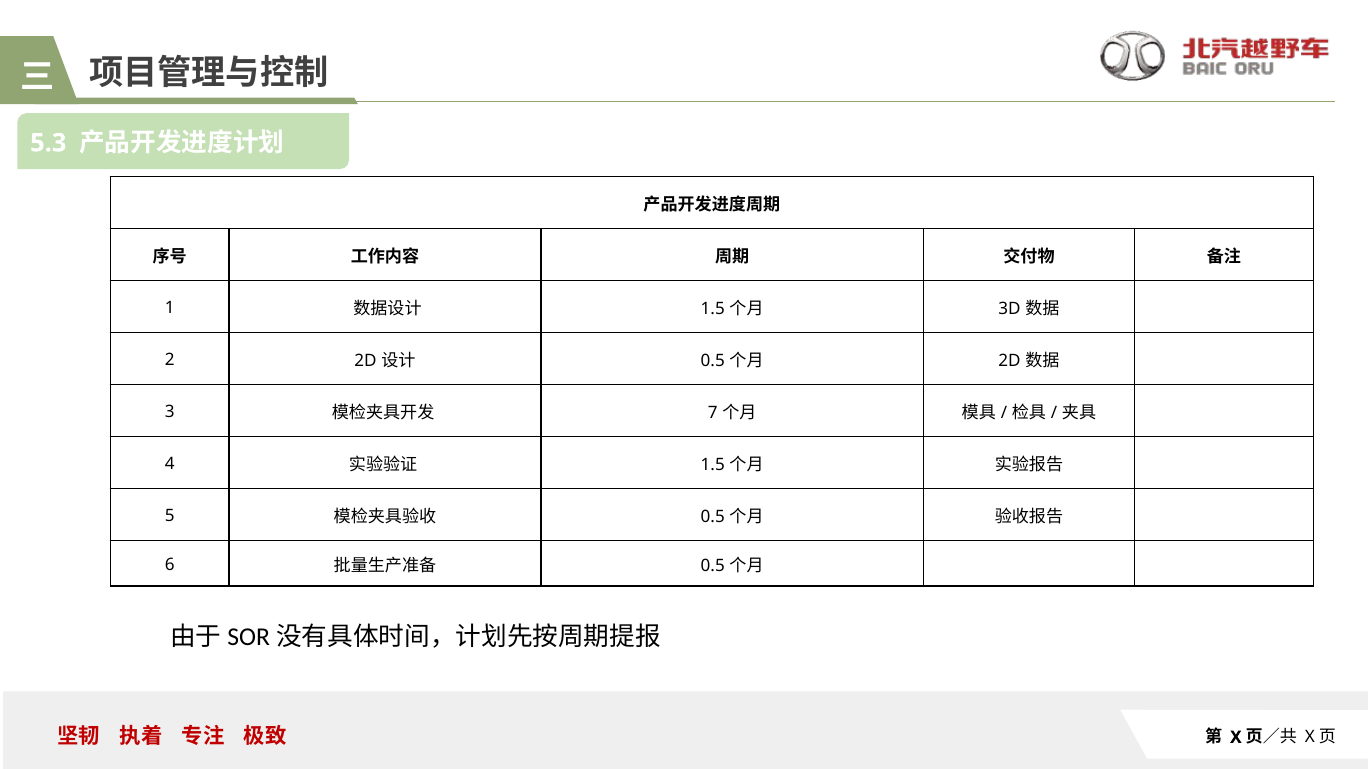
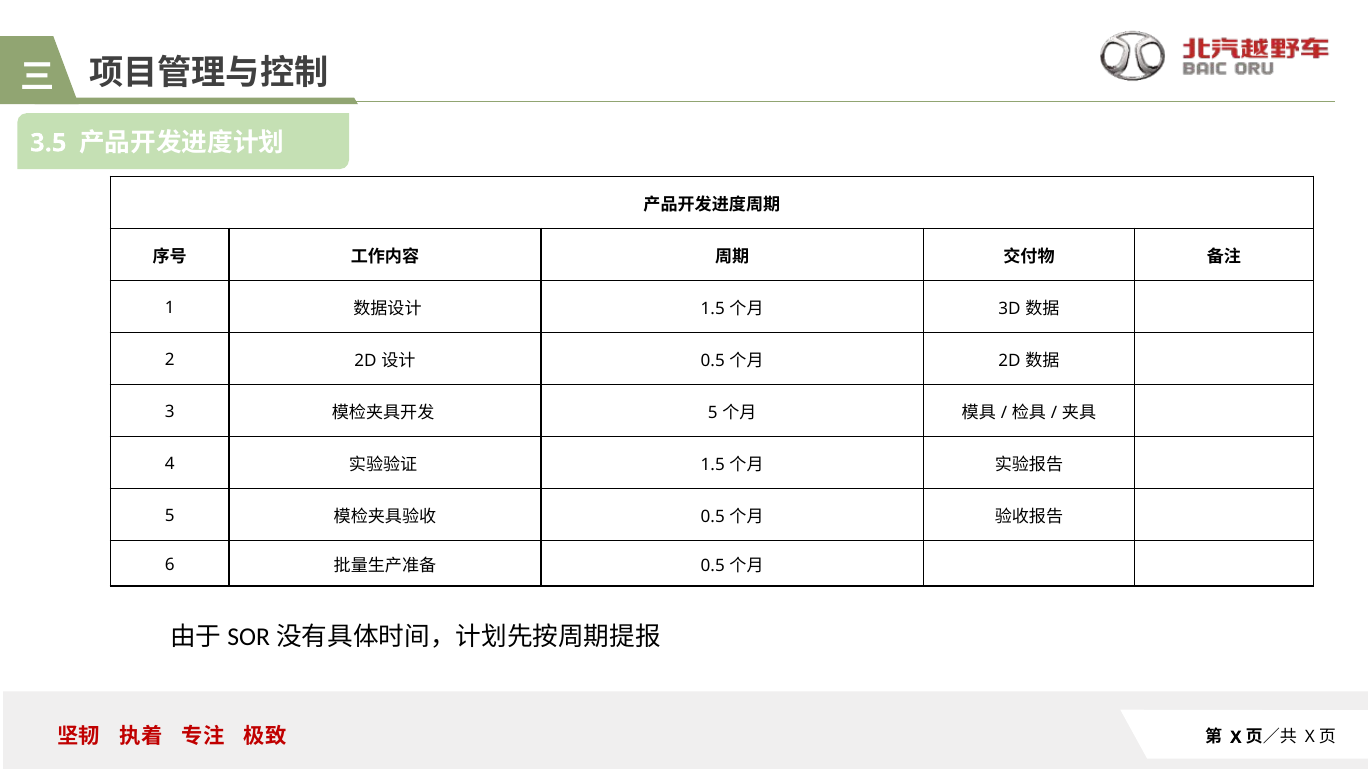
5.3: 5.3 -> 3.5
7 at (713, 413): 7 -> 5
